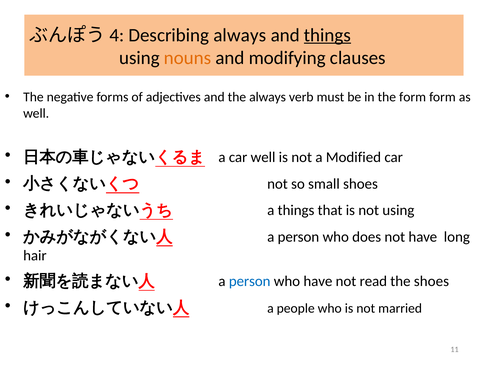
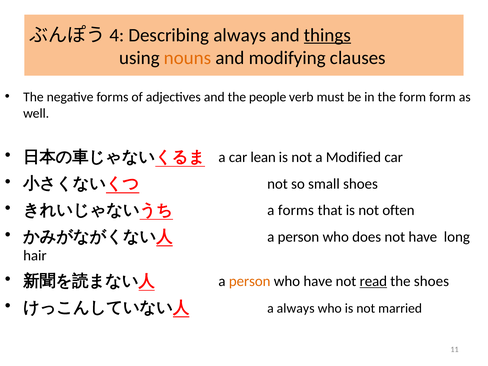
the always: always -> people
car well: well -> lean
a things: things -> forms
not using: using -> often
person at (250, 281) colour: blue -> orange
read underline: none -> present
a people: people -> always
